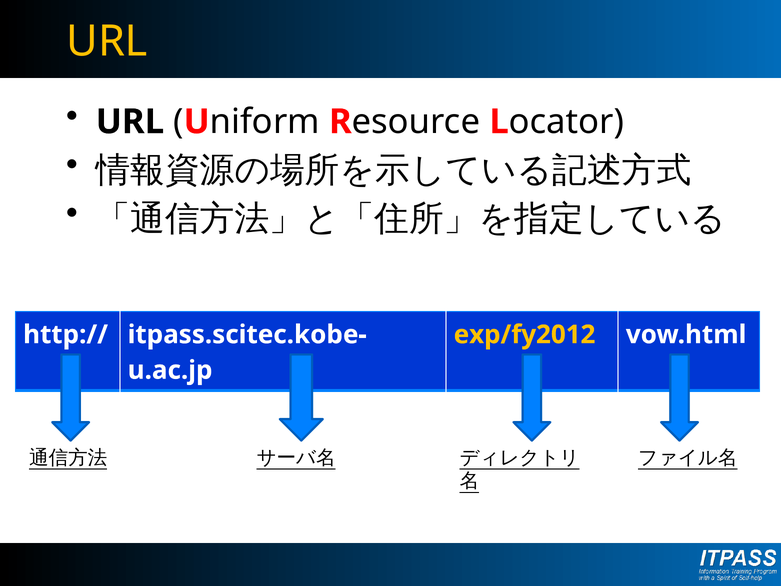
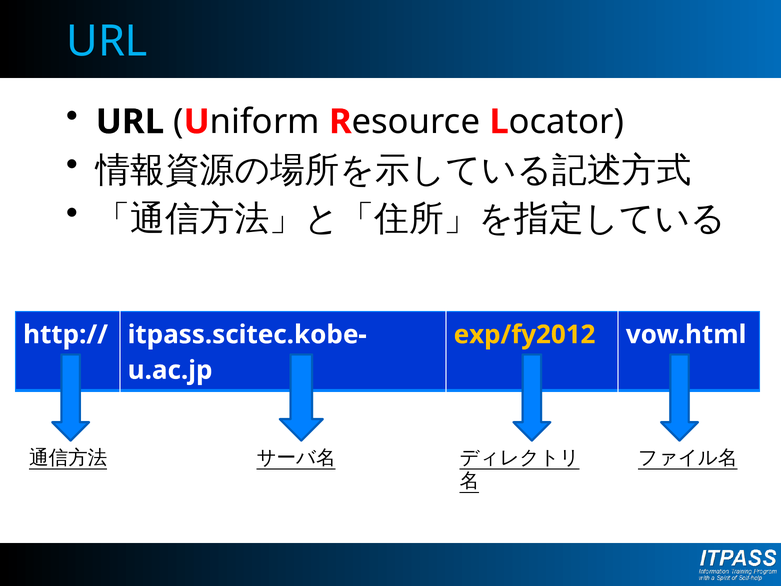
URL at (107, 41) colour: yellow -> light blue
